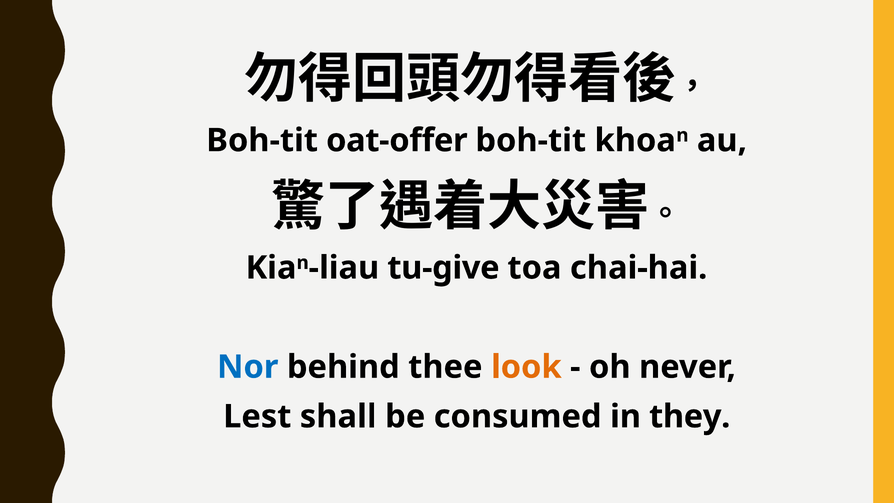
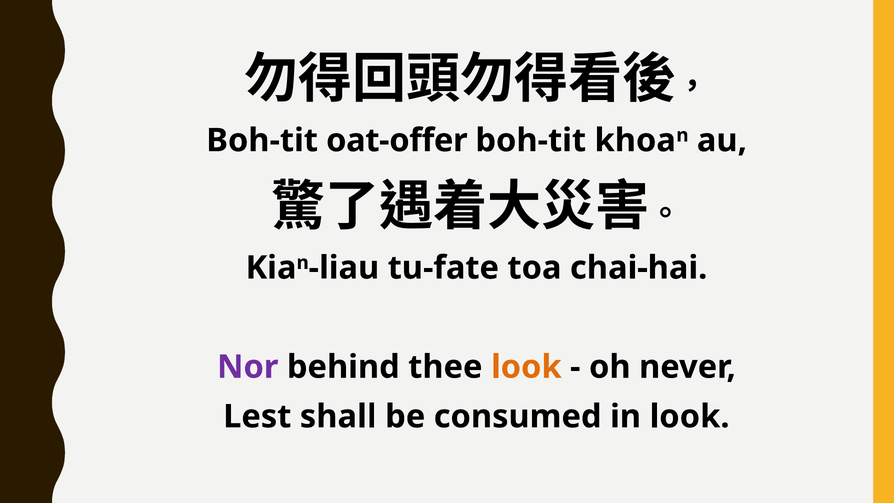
tu-give: tu-give -> tu-fate
Nor colour: blue -> purple
in they: they -> look
